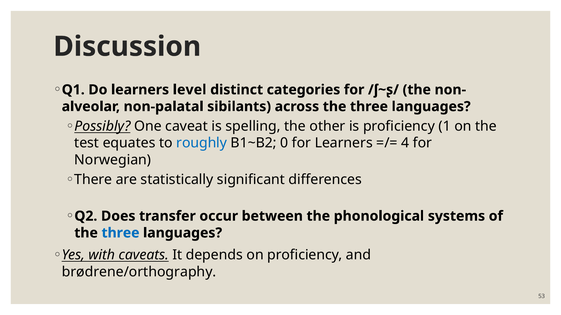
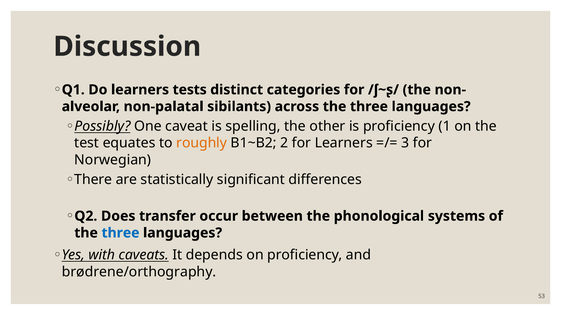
level: level -> tests
roughly colour: blue -> orange
0: 0 -> 2
4: 4 -> 3
